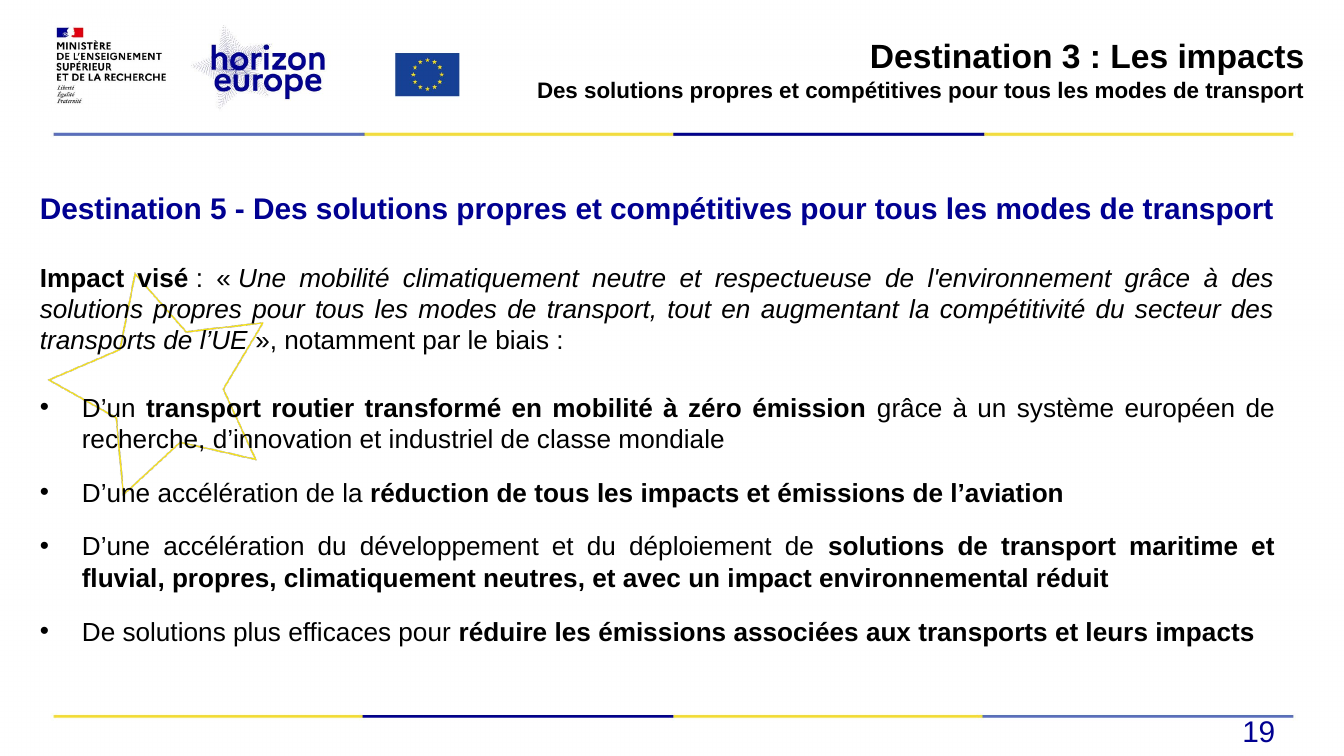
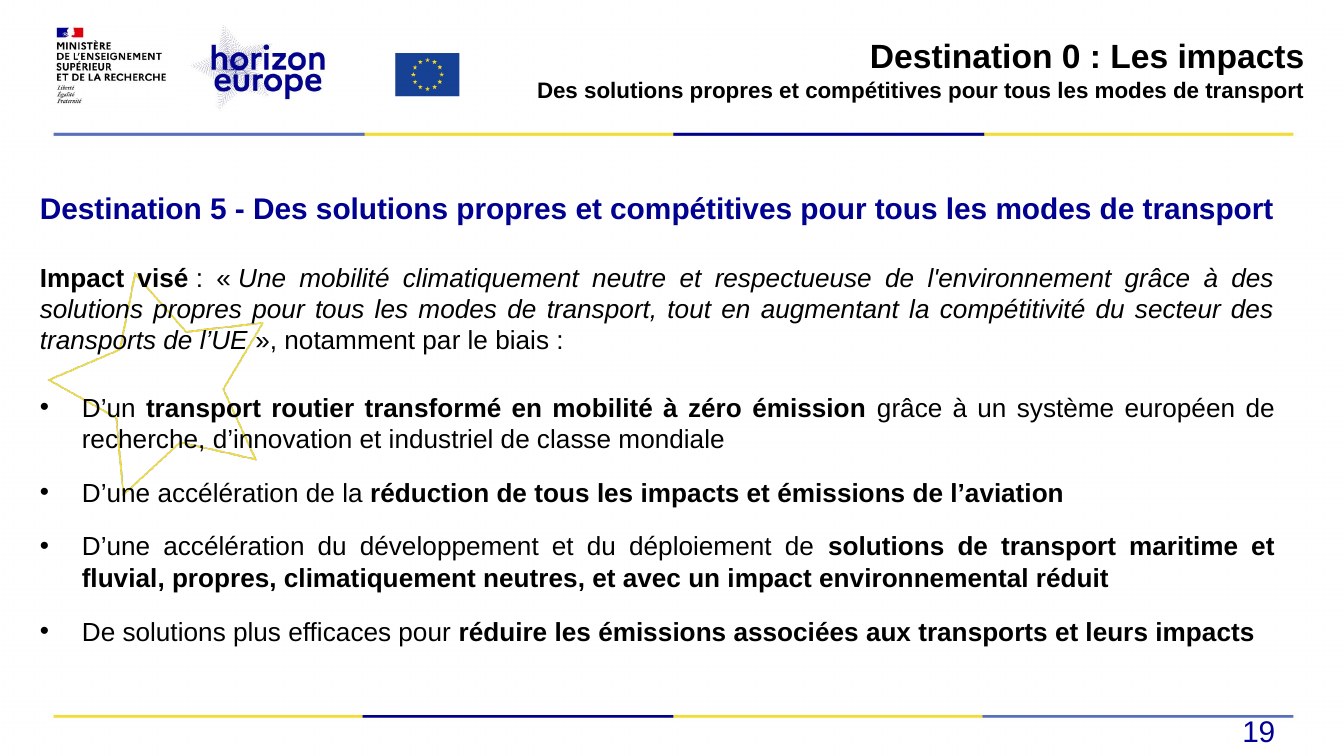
3: 3 -> 0
